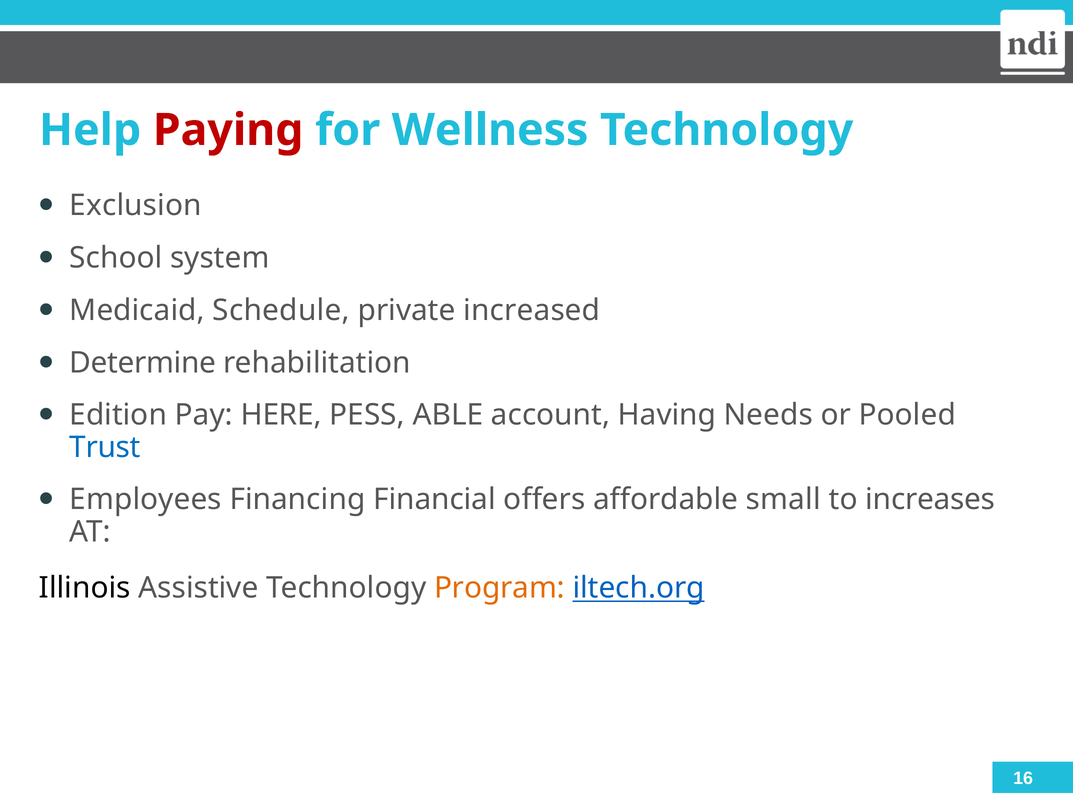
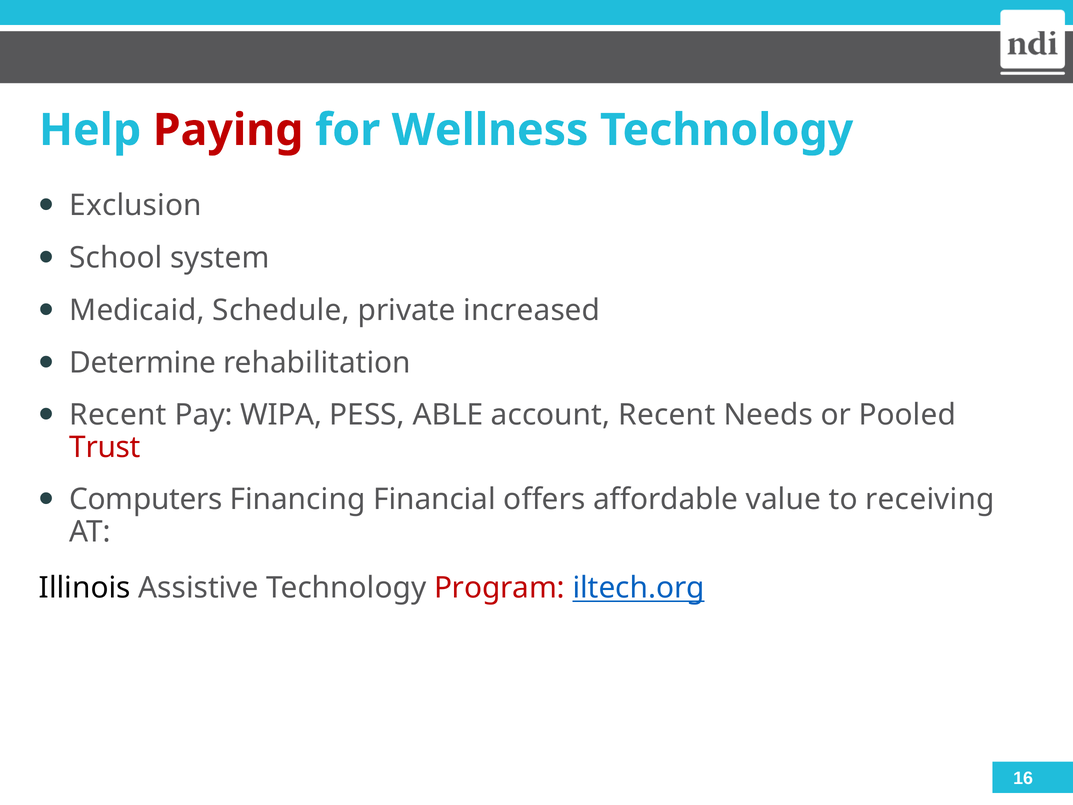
Edition at (118, 415): Edition -> Recent
HERE: HERE -> WIPA
account Having: Having -> Recent
Trust colour: blue -> red
Employees: Employees -> Computers
small: small -> value
increases: increases -> receiving
Program colour: orange -> red
